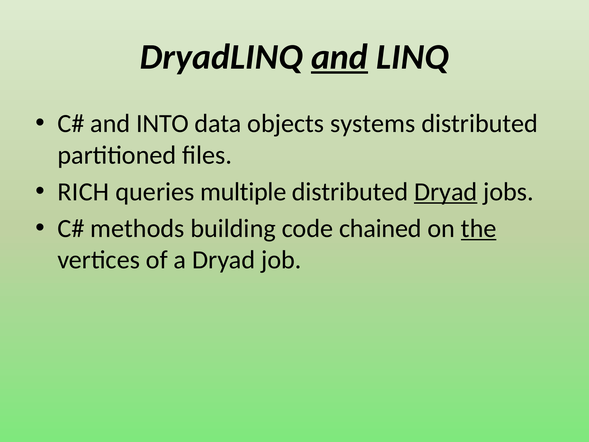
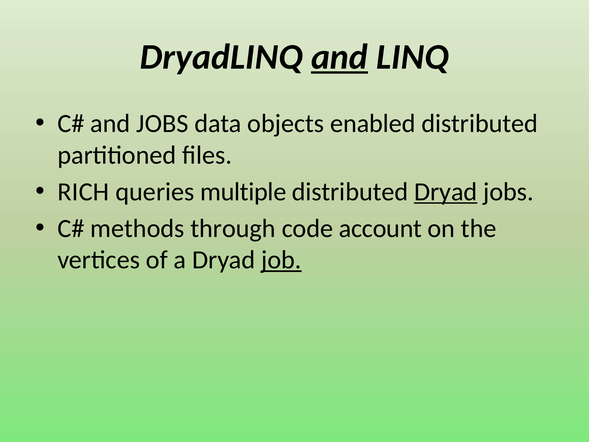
and INTO: INTO -> JOBS
systems: systems -> enabled
building: building -> through
chained: chained -> account
the underline: present -> none
job underline: none -> present
